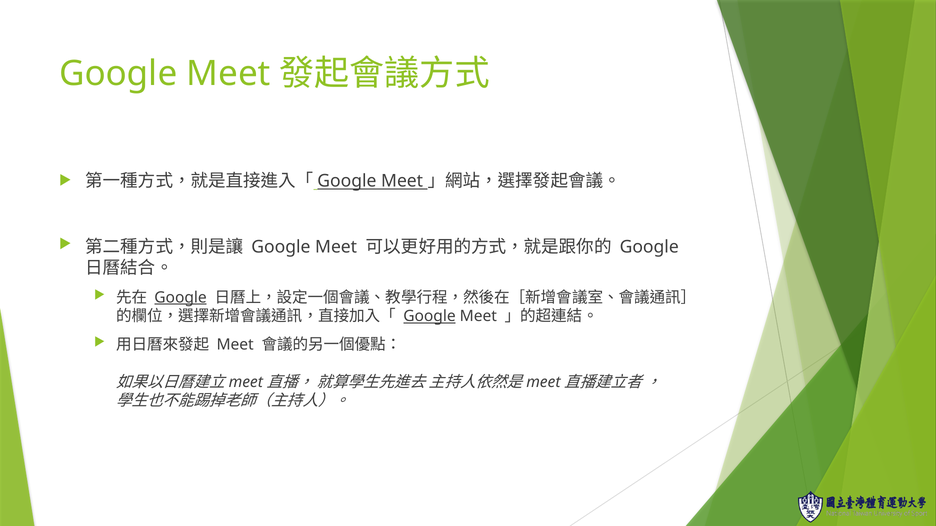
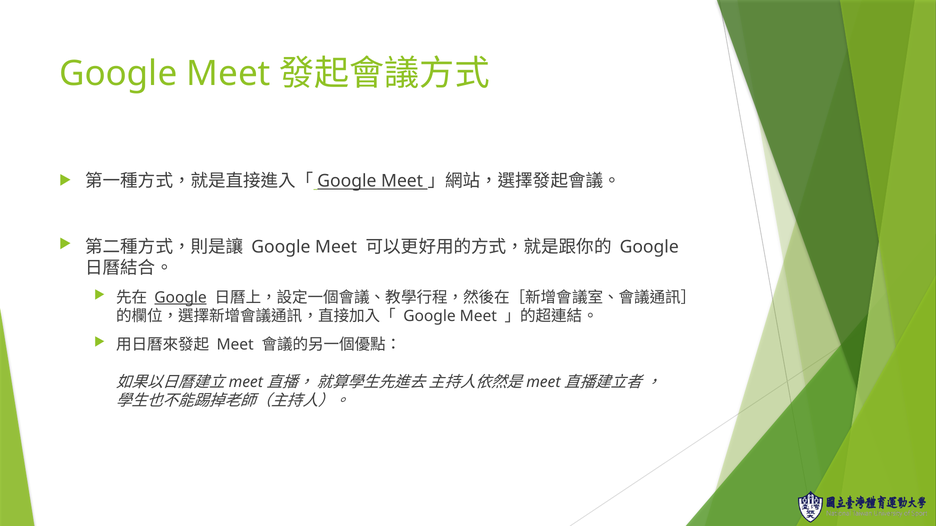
Google at (429, 316) underline: present -> none
